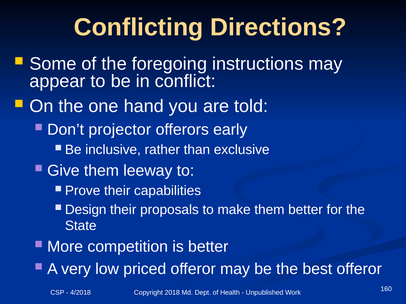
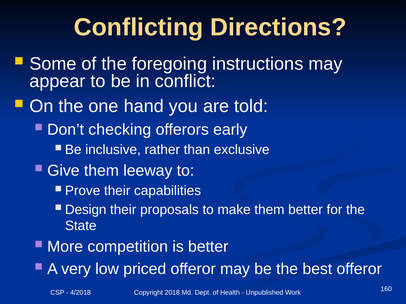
projector: projector -> checking
